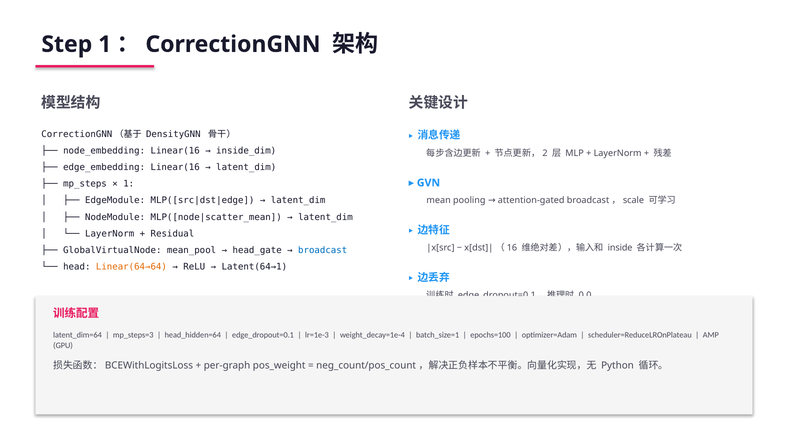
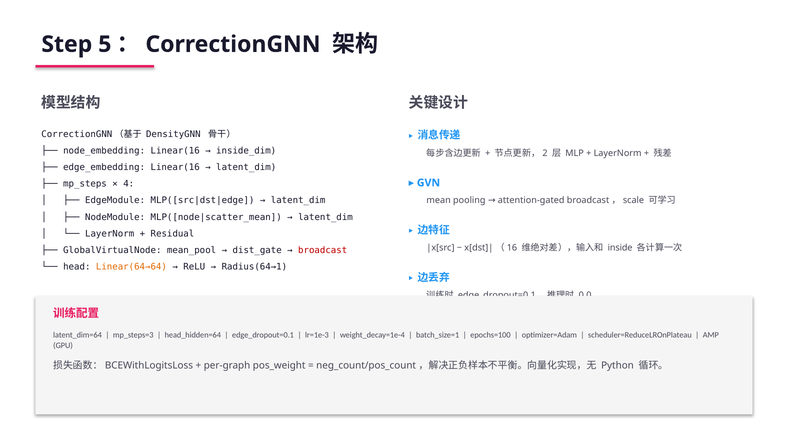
Step 1: 1 -> 5
1 at (129, 184): 1 -> 4
head_gate: head_gate -> dist_gate
broadcast at (323, 250) colour: blue -> red
Latent(64→1: Latent(64→1 -> Radius(64→1
